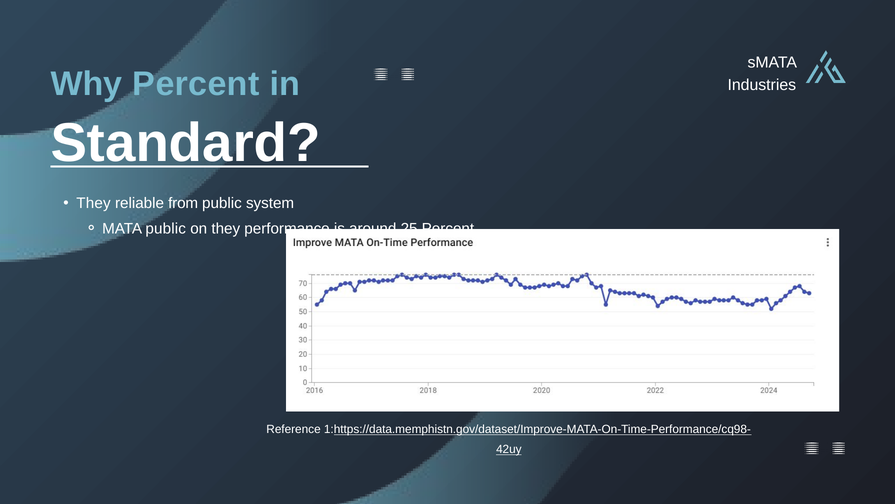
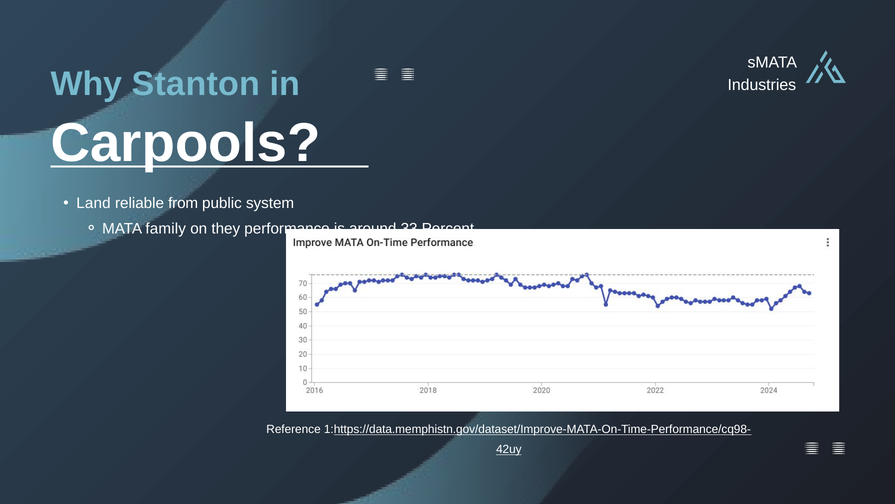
Why Percent: Percent -> Stanton
Standard: Standard -> Carpools
They at (93, 203): They -> Land
MATA public: public -> family
25: 25 -> 33
